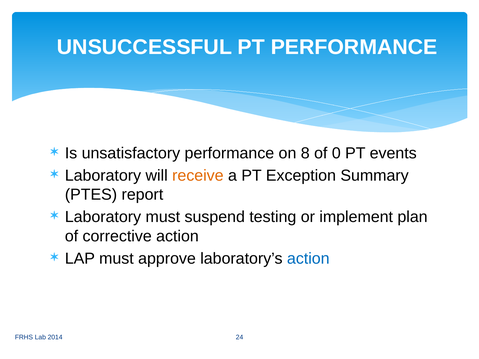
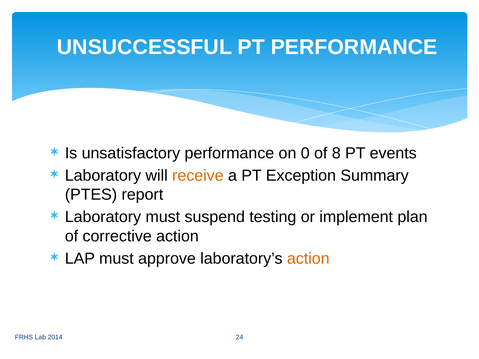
8: 8 -> 0
0: 0 -> 8
action at (308, 259) colour: blue -> orange
